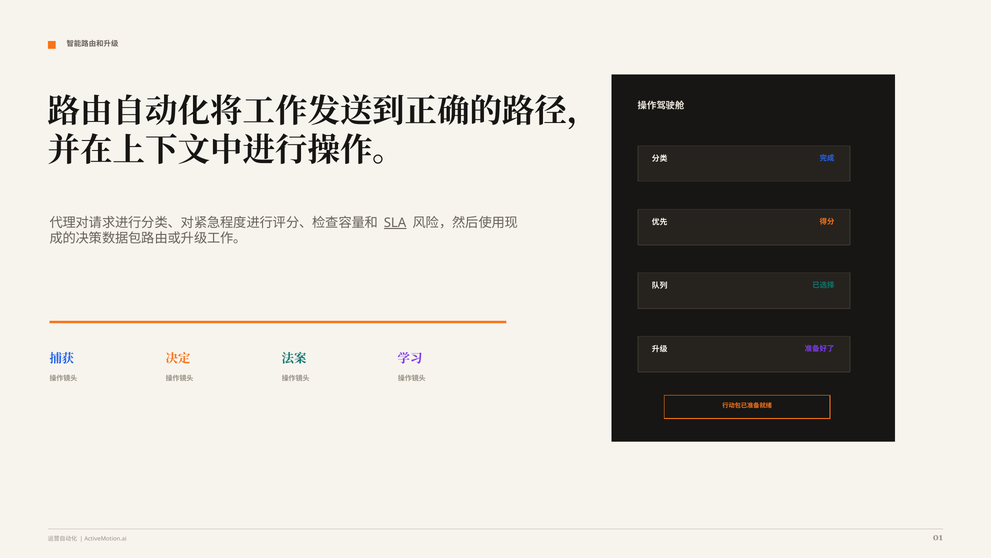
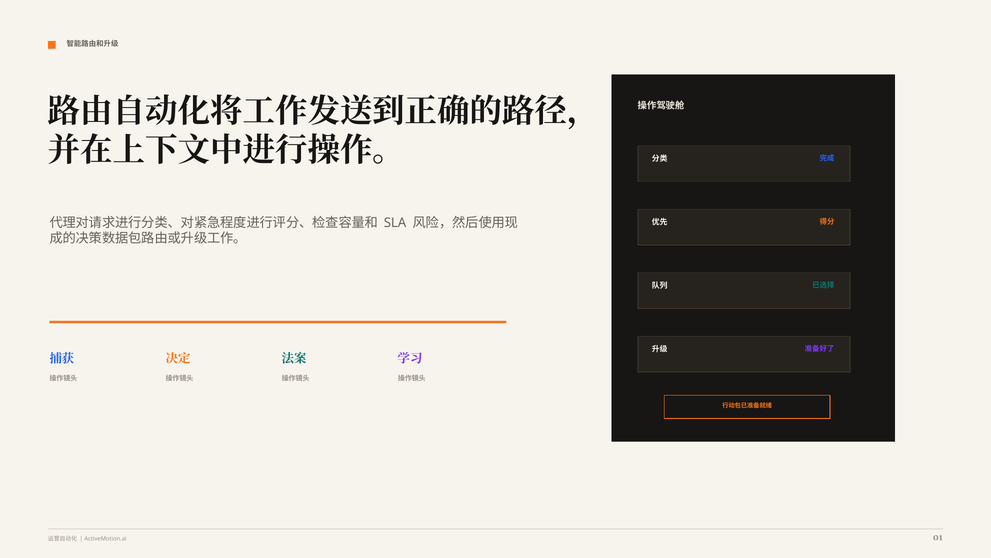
SLA underline: present -> none
